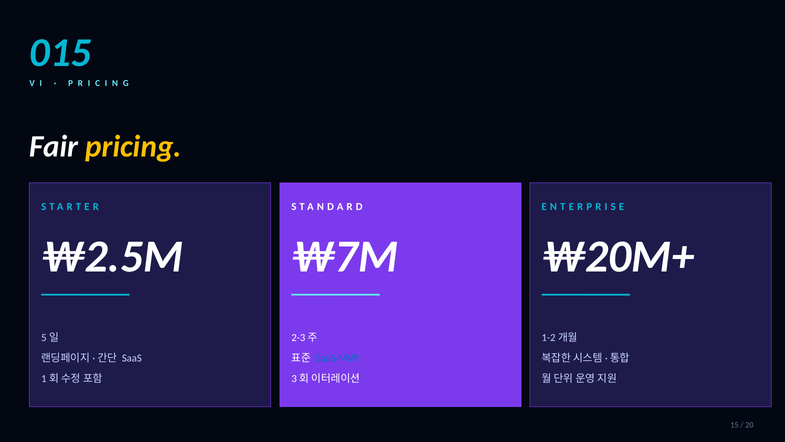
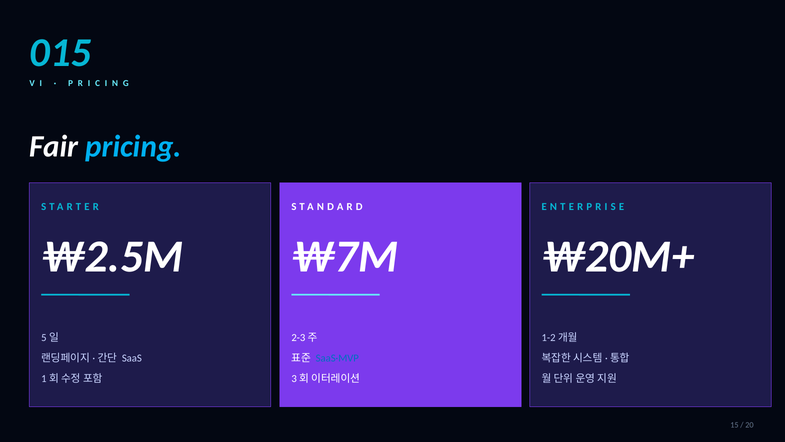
pricing colour: yellow -> light blue
